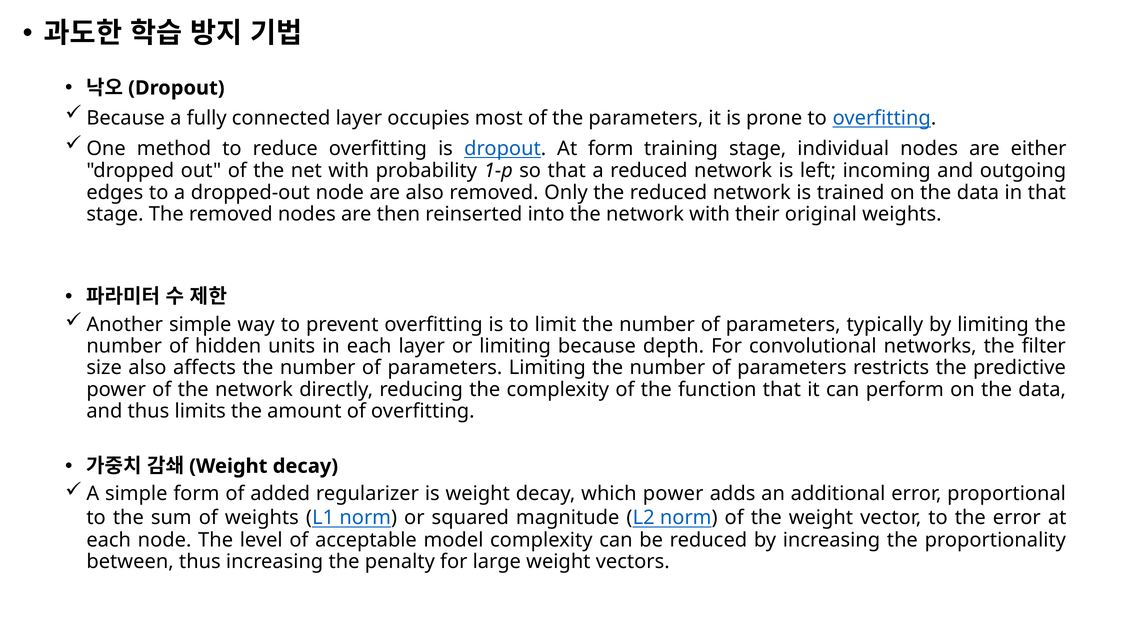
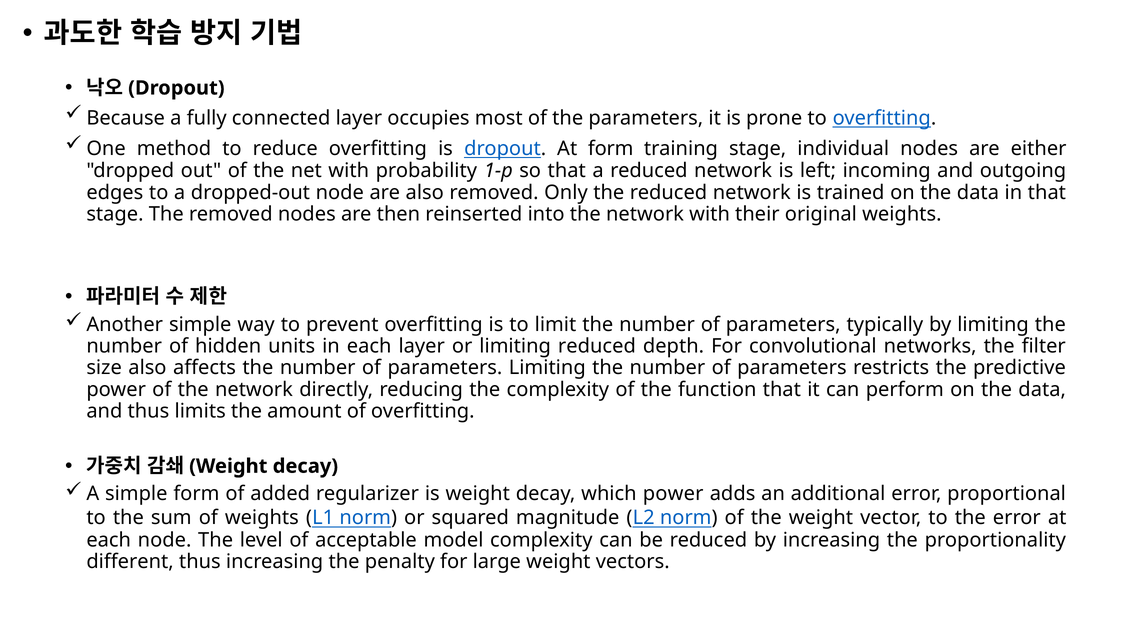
limiting because: because -> reduced
between: between -> different
